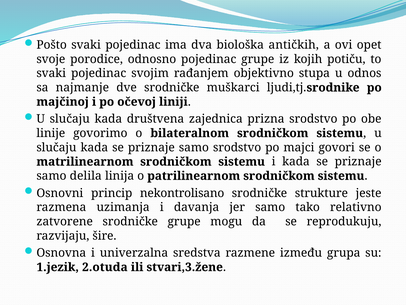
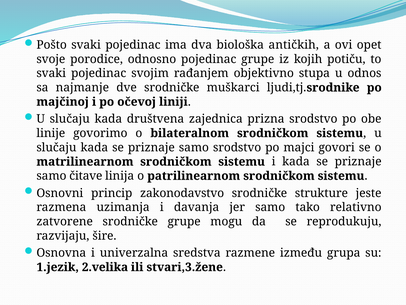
delila: delila -> čitave
nekontrolisano: nekontrolisano -> zakonodavstvo
2.otuda: 2.otuda -> 2.velika
